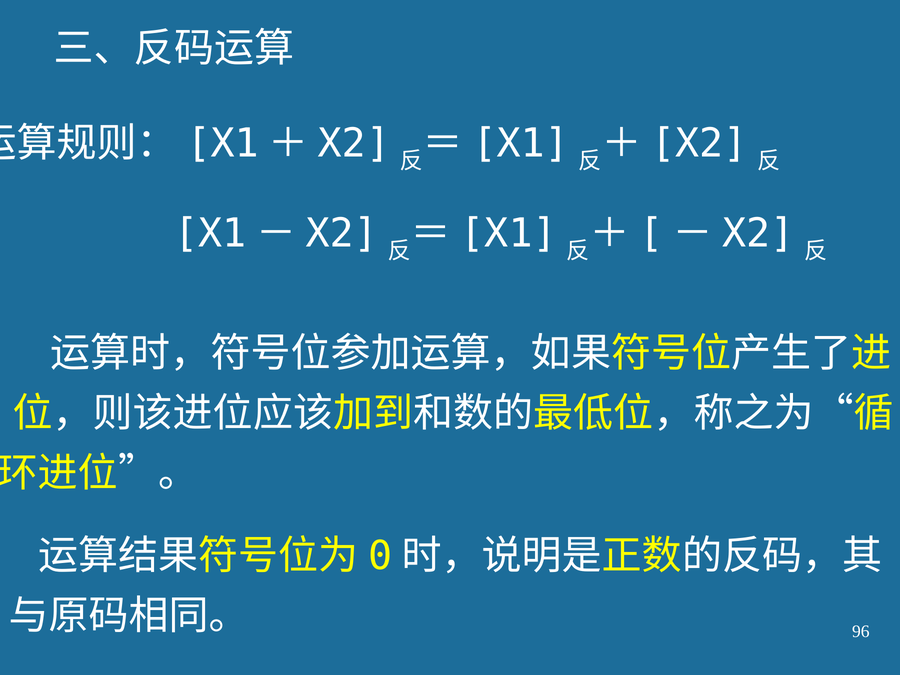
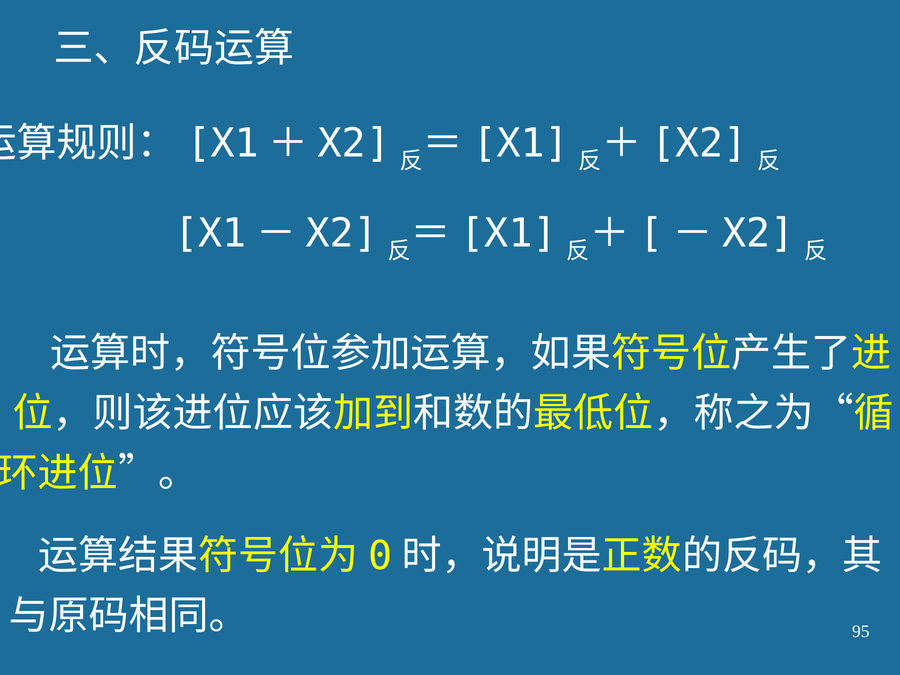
96: 96 -> 95
